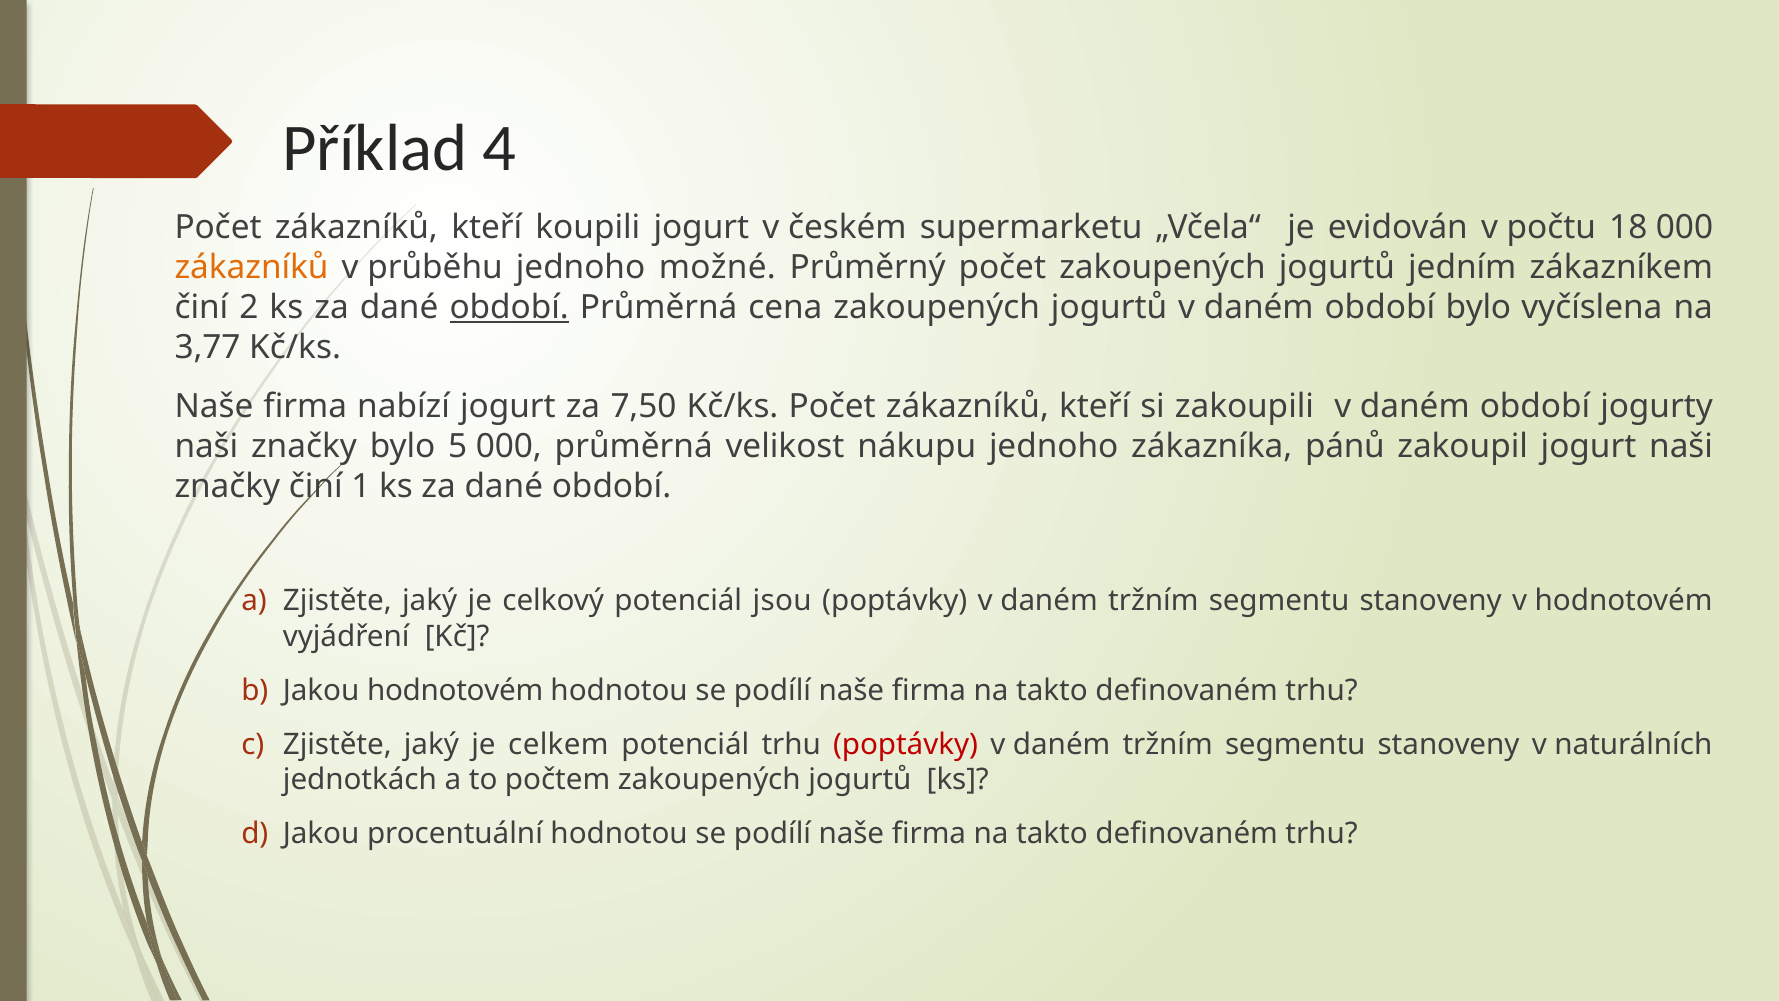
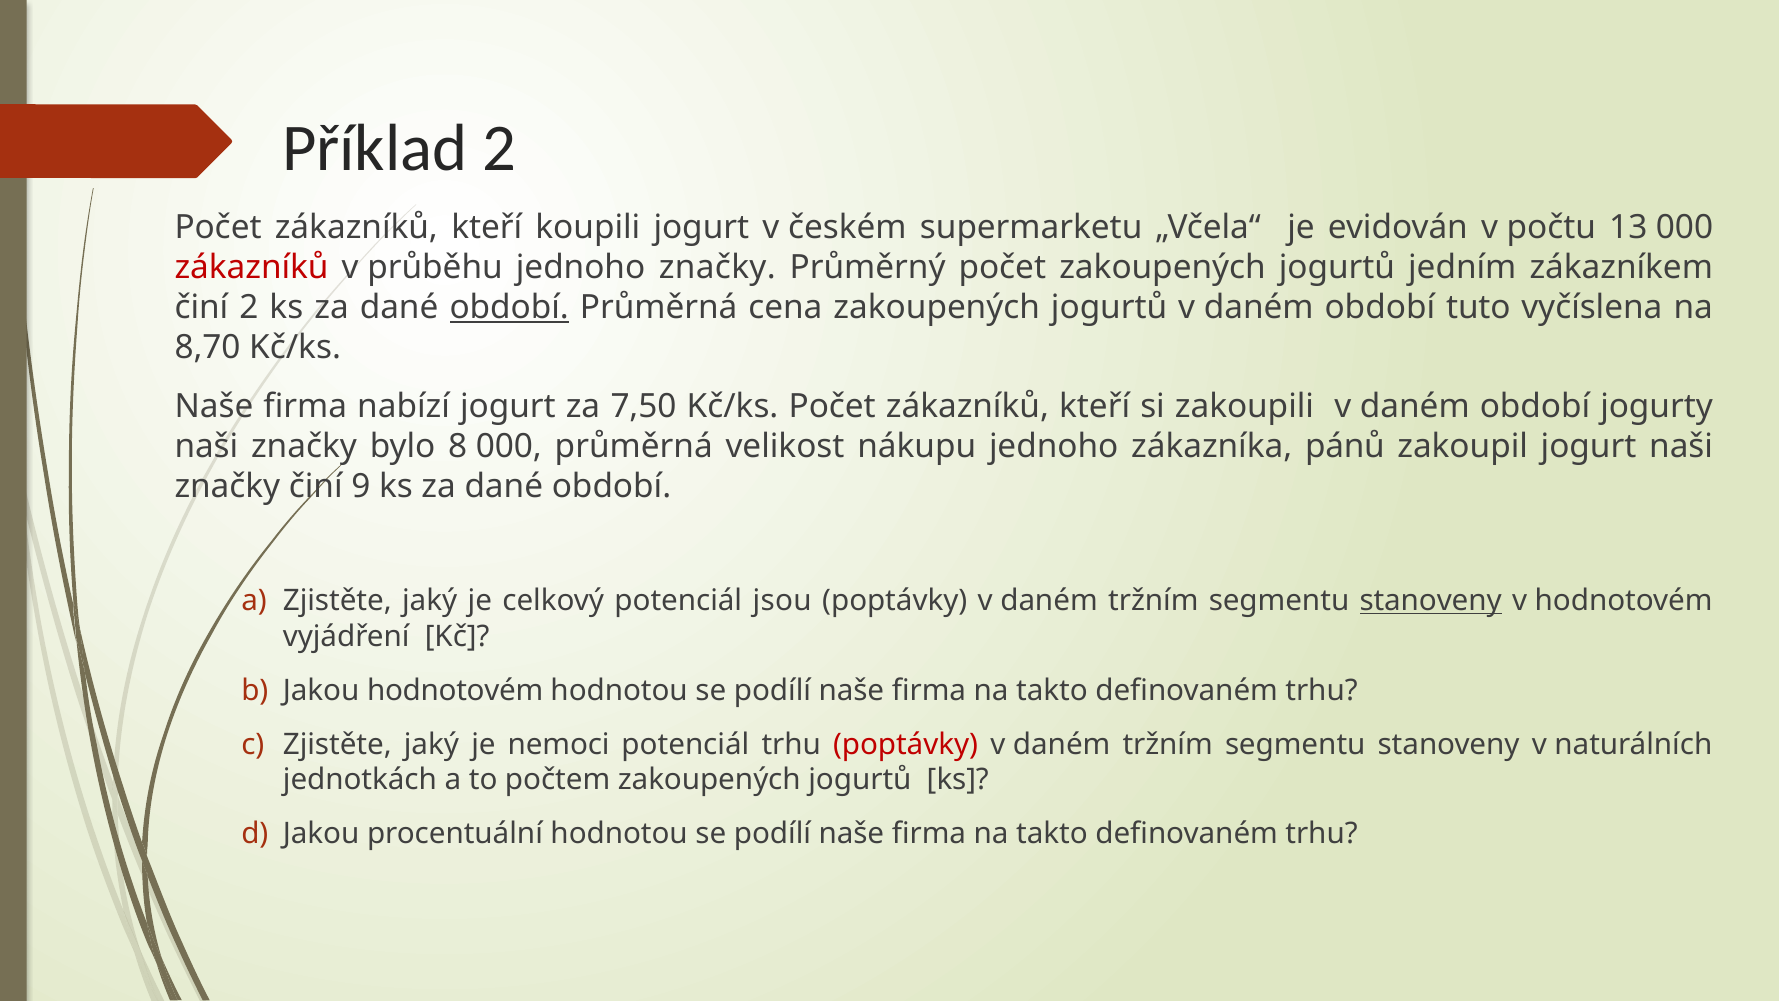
Příklad 4: 4 -> 2
18: 18 -> 13
zákazníků at (252, 267) colour: orange -> red
jednoho možné: možné -> značky
období bylo: bylo -> tuto
3,77: 3,77 -> 8,70
5: 5 -> 8
1: 1 -> 9
stanoveny at (1431, 601) underline: none -> present
celkem: celkem -> nemoci
